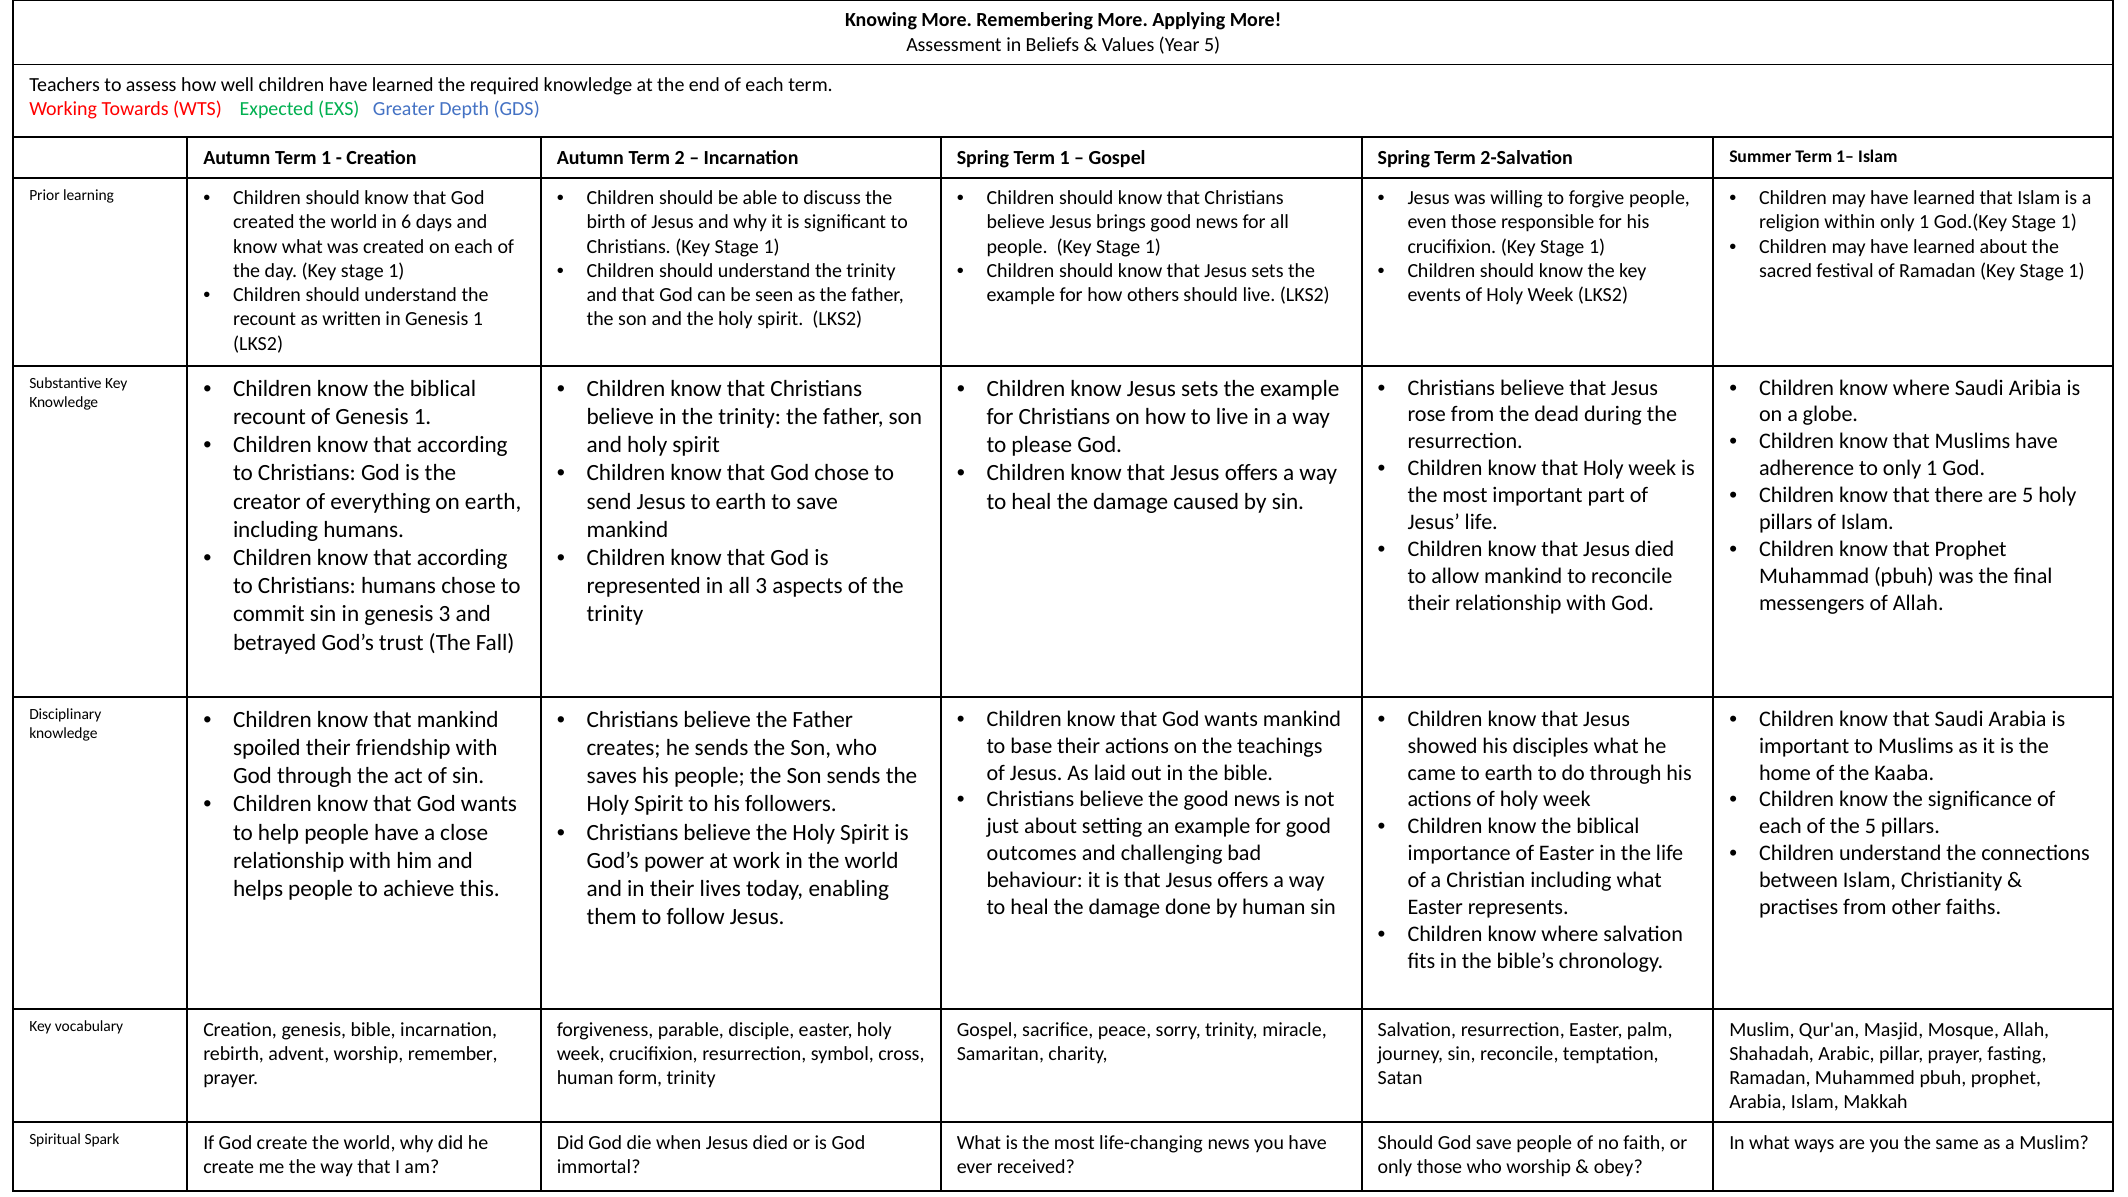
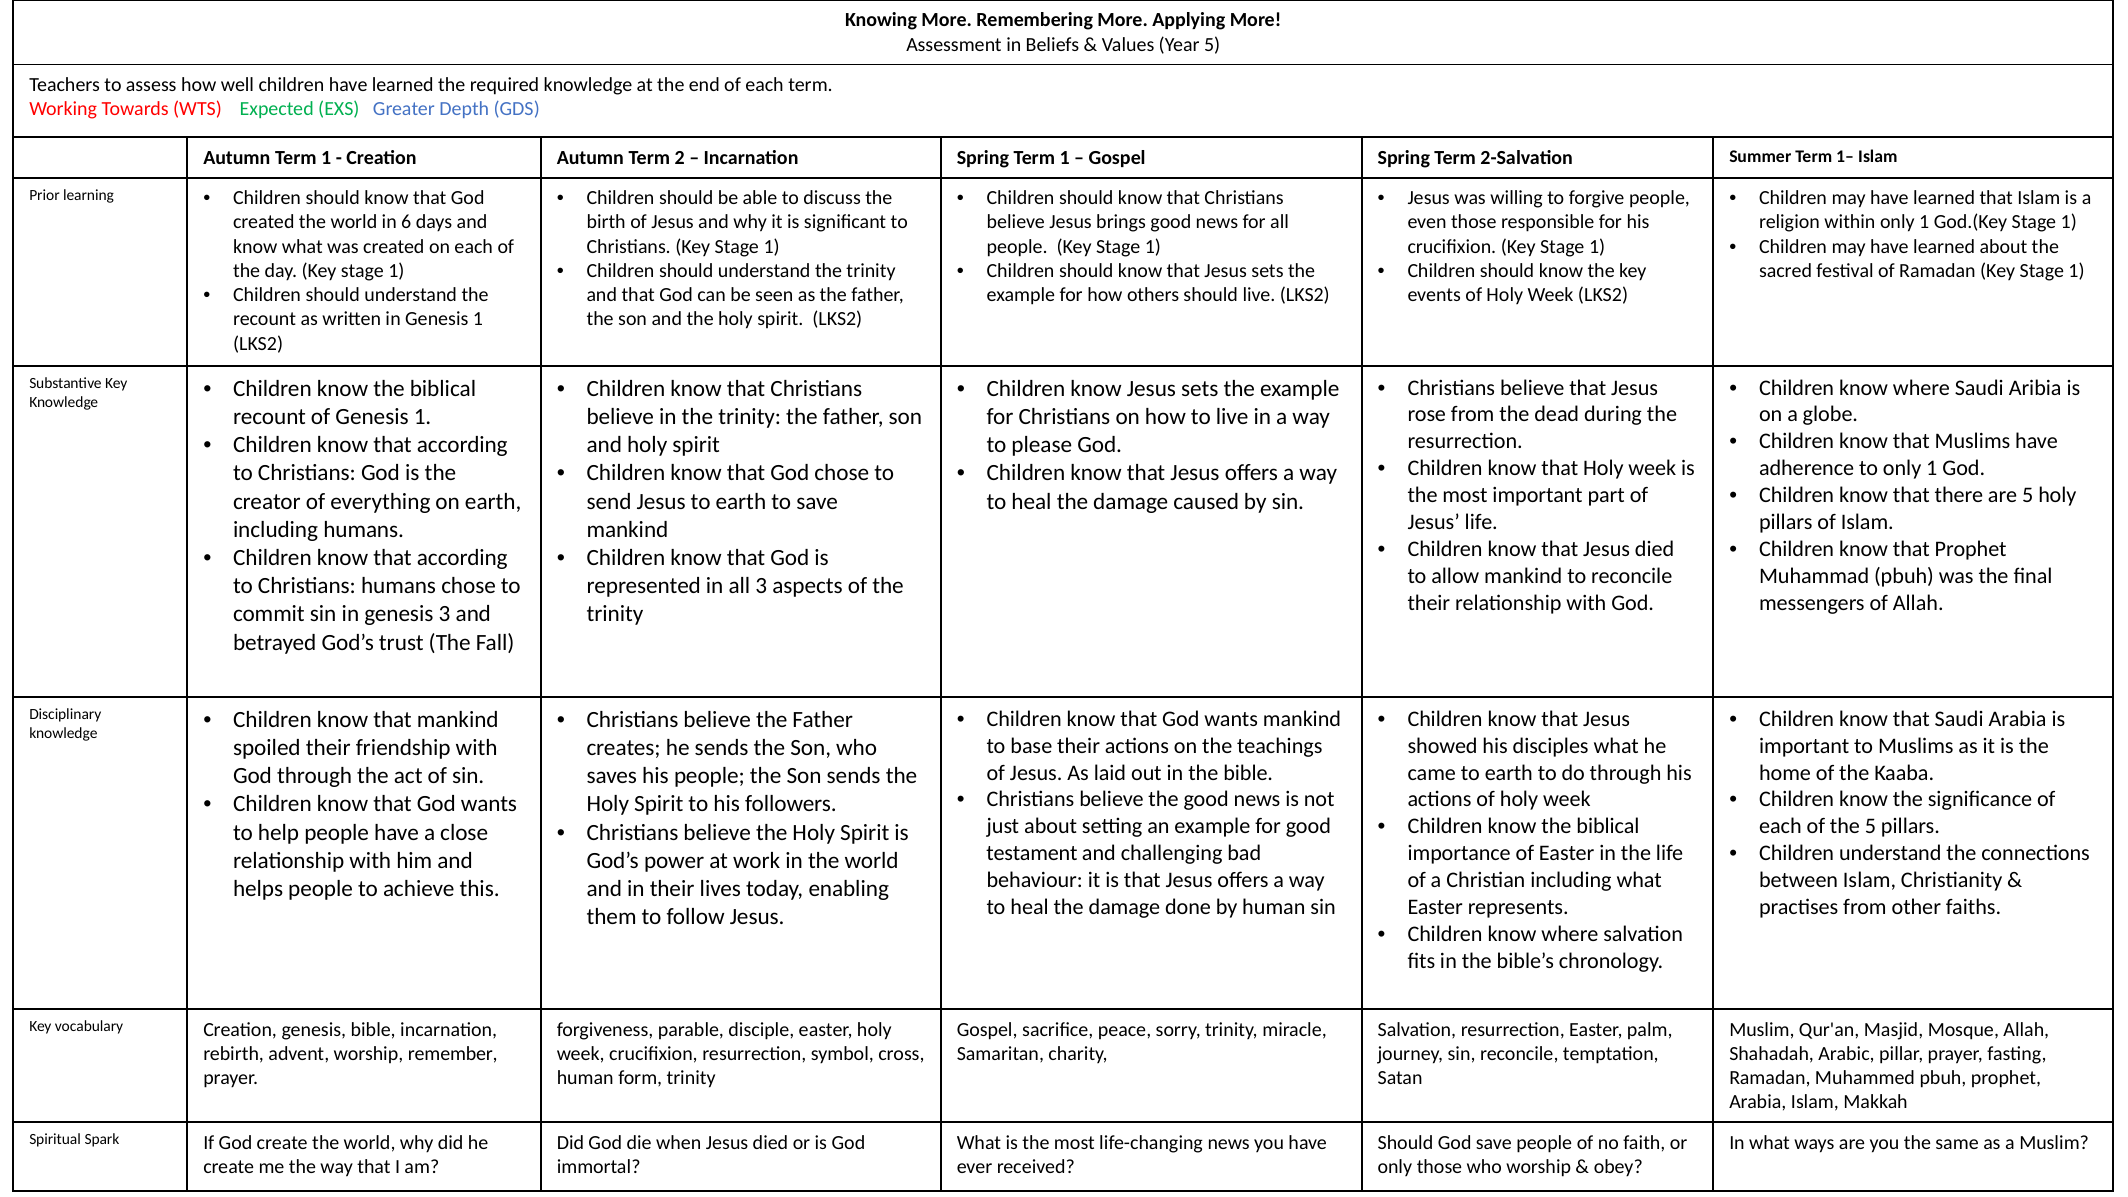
outcomes: outcomes -> testament
